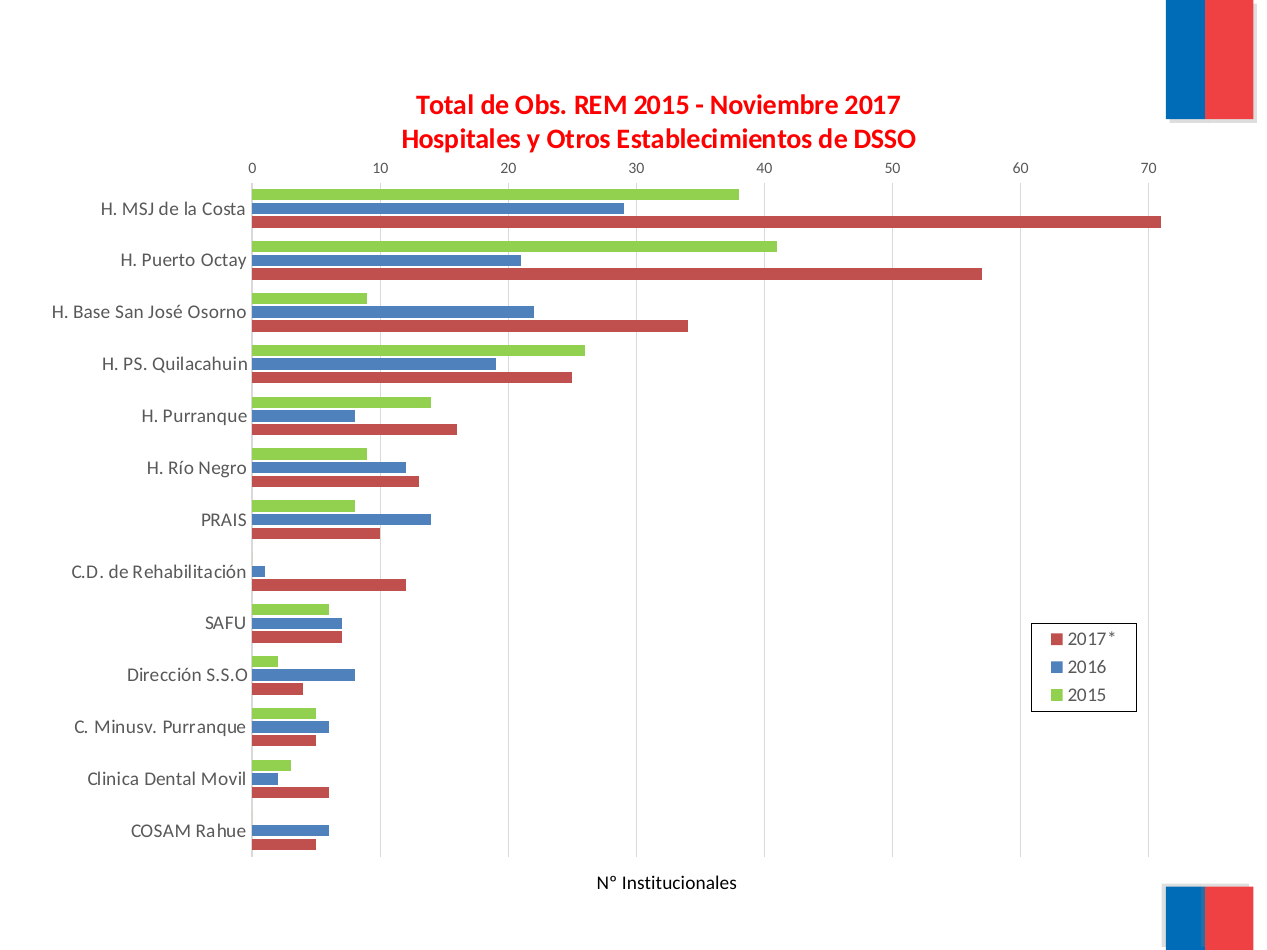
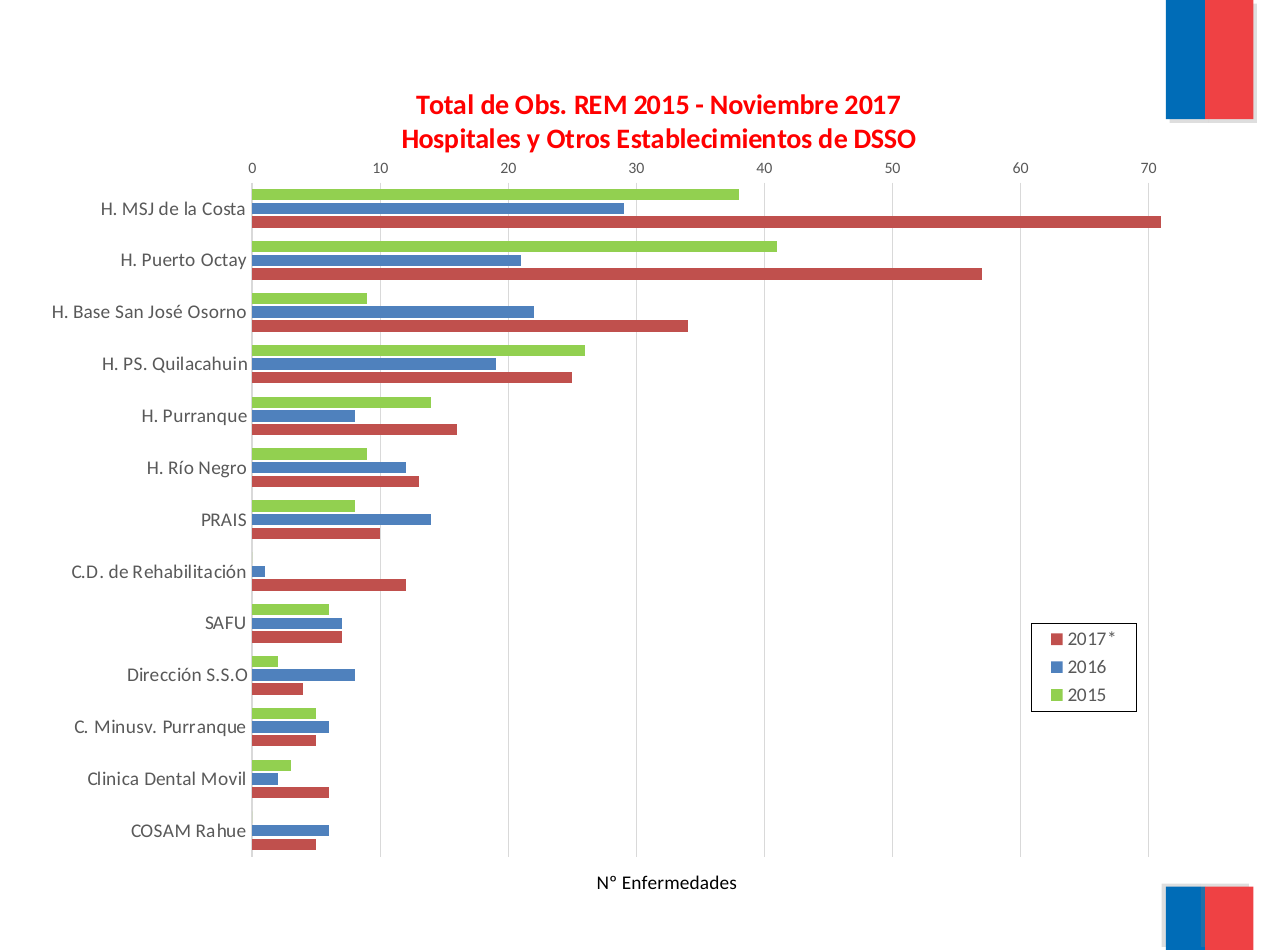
Institucionales: Institucionales -> Enfermedades
